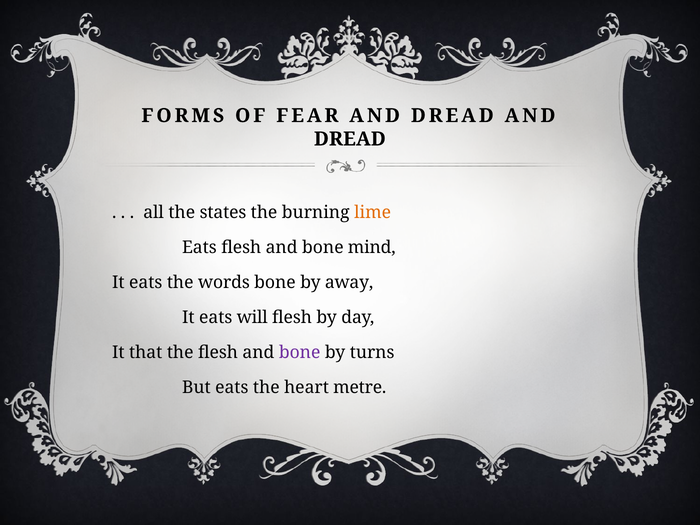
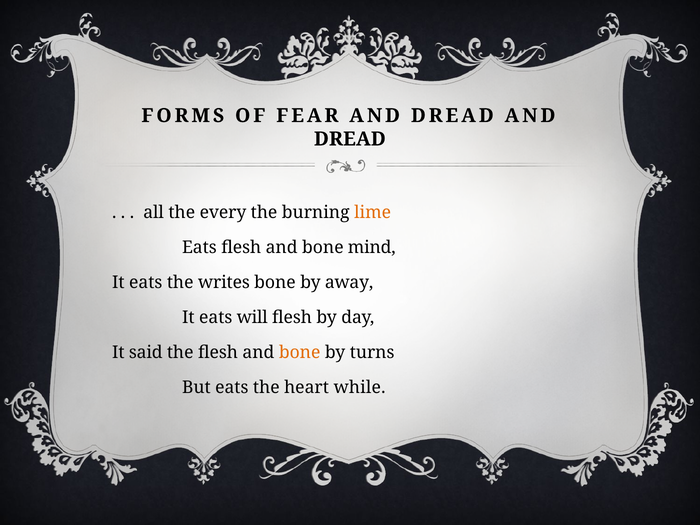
states: states -> every
words: words -> writes
that: that -> said
bone at (300, 352) colour: purple -> orange
metre: metre -> while
